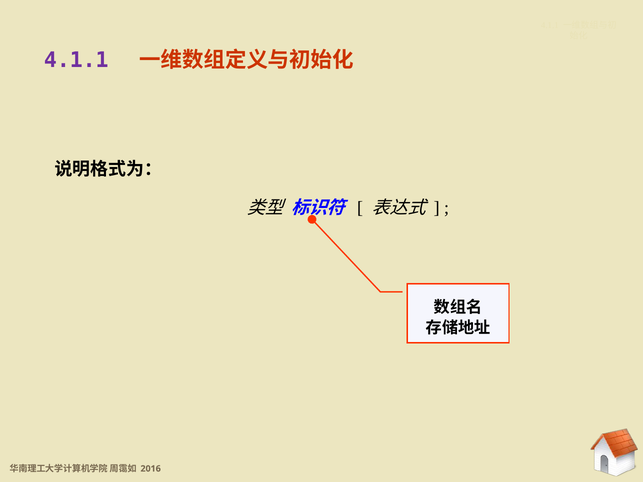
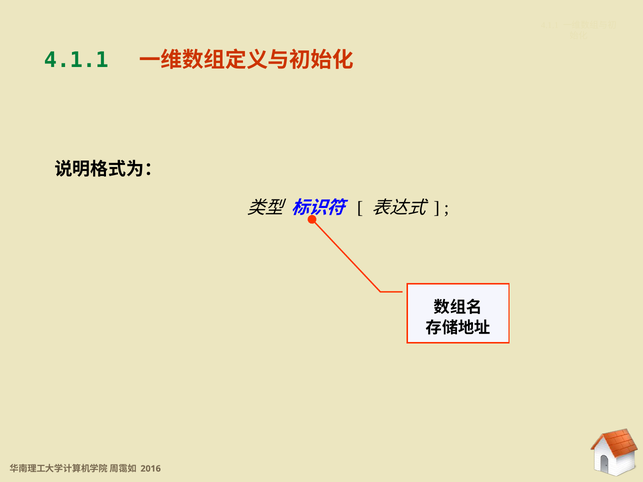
4.1.1 at (76, 60) colour: purple -> green
